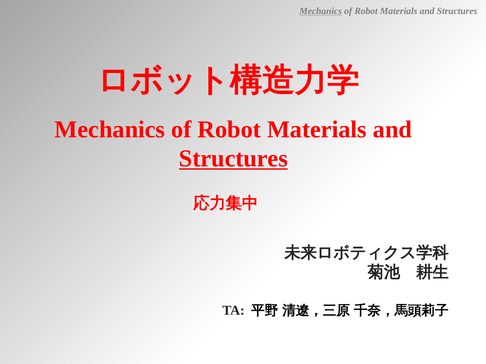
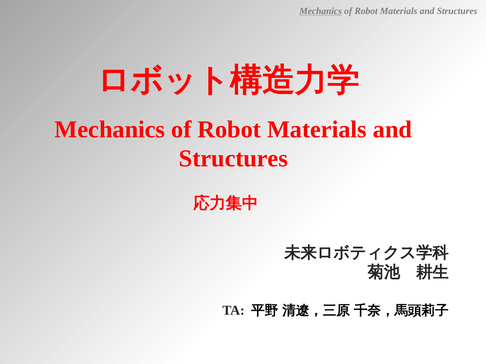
Structures at (233, 159) underline: present -> none
